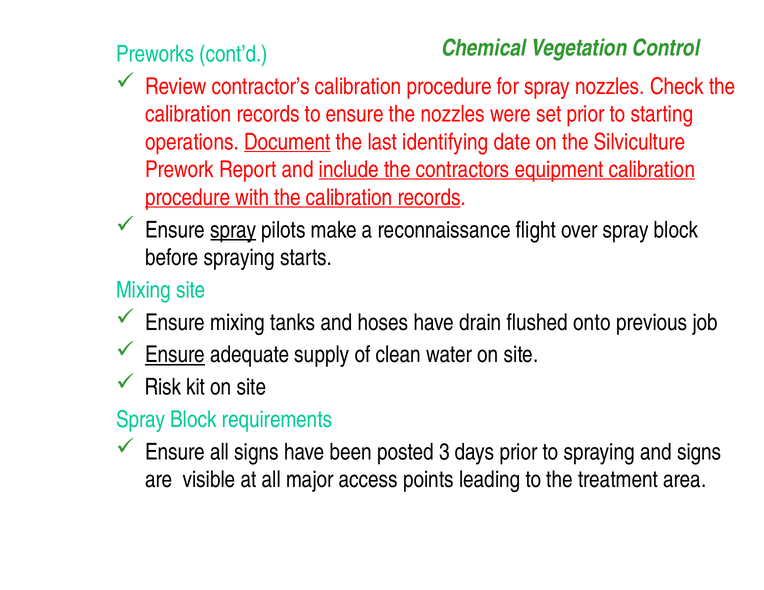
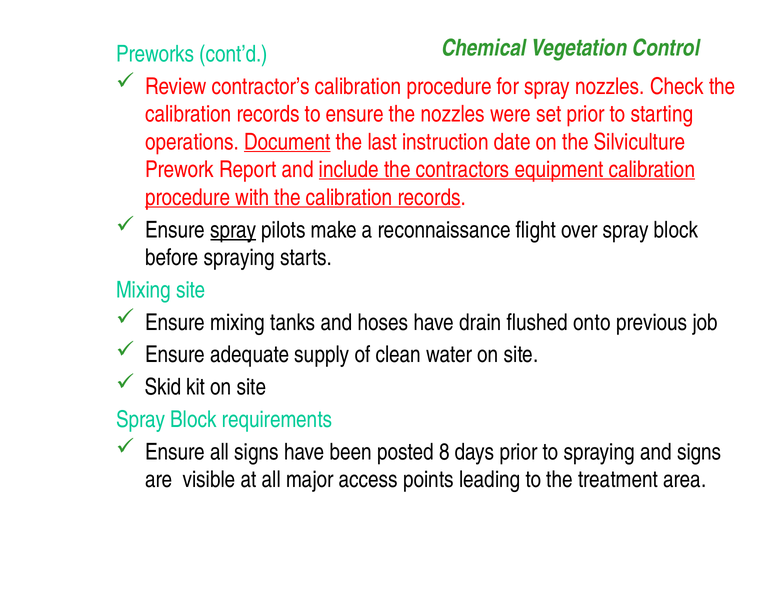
identifying: identifying -> instruction
Ensure at (175, 355) underline: present -> none
Risk: Risk -> Skid
3: 3 -> 8
